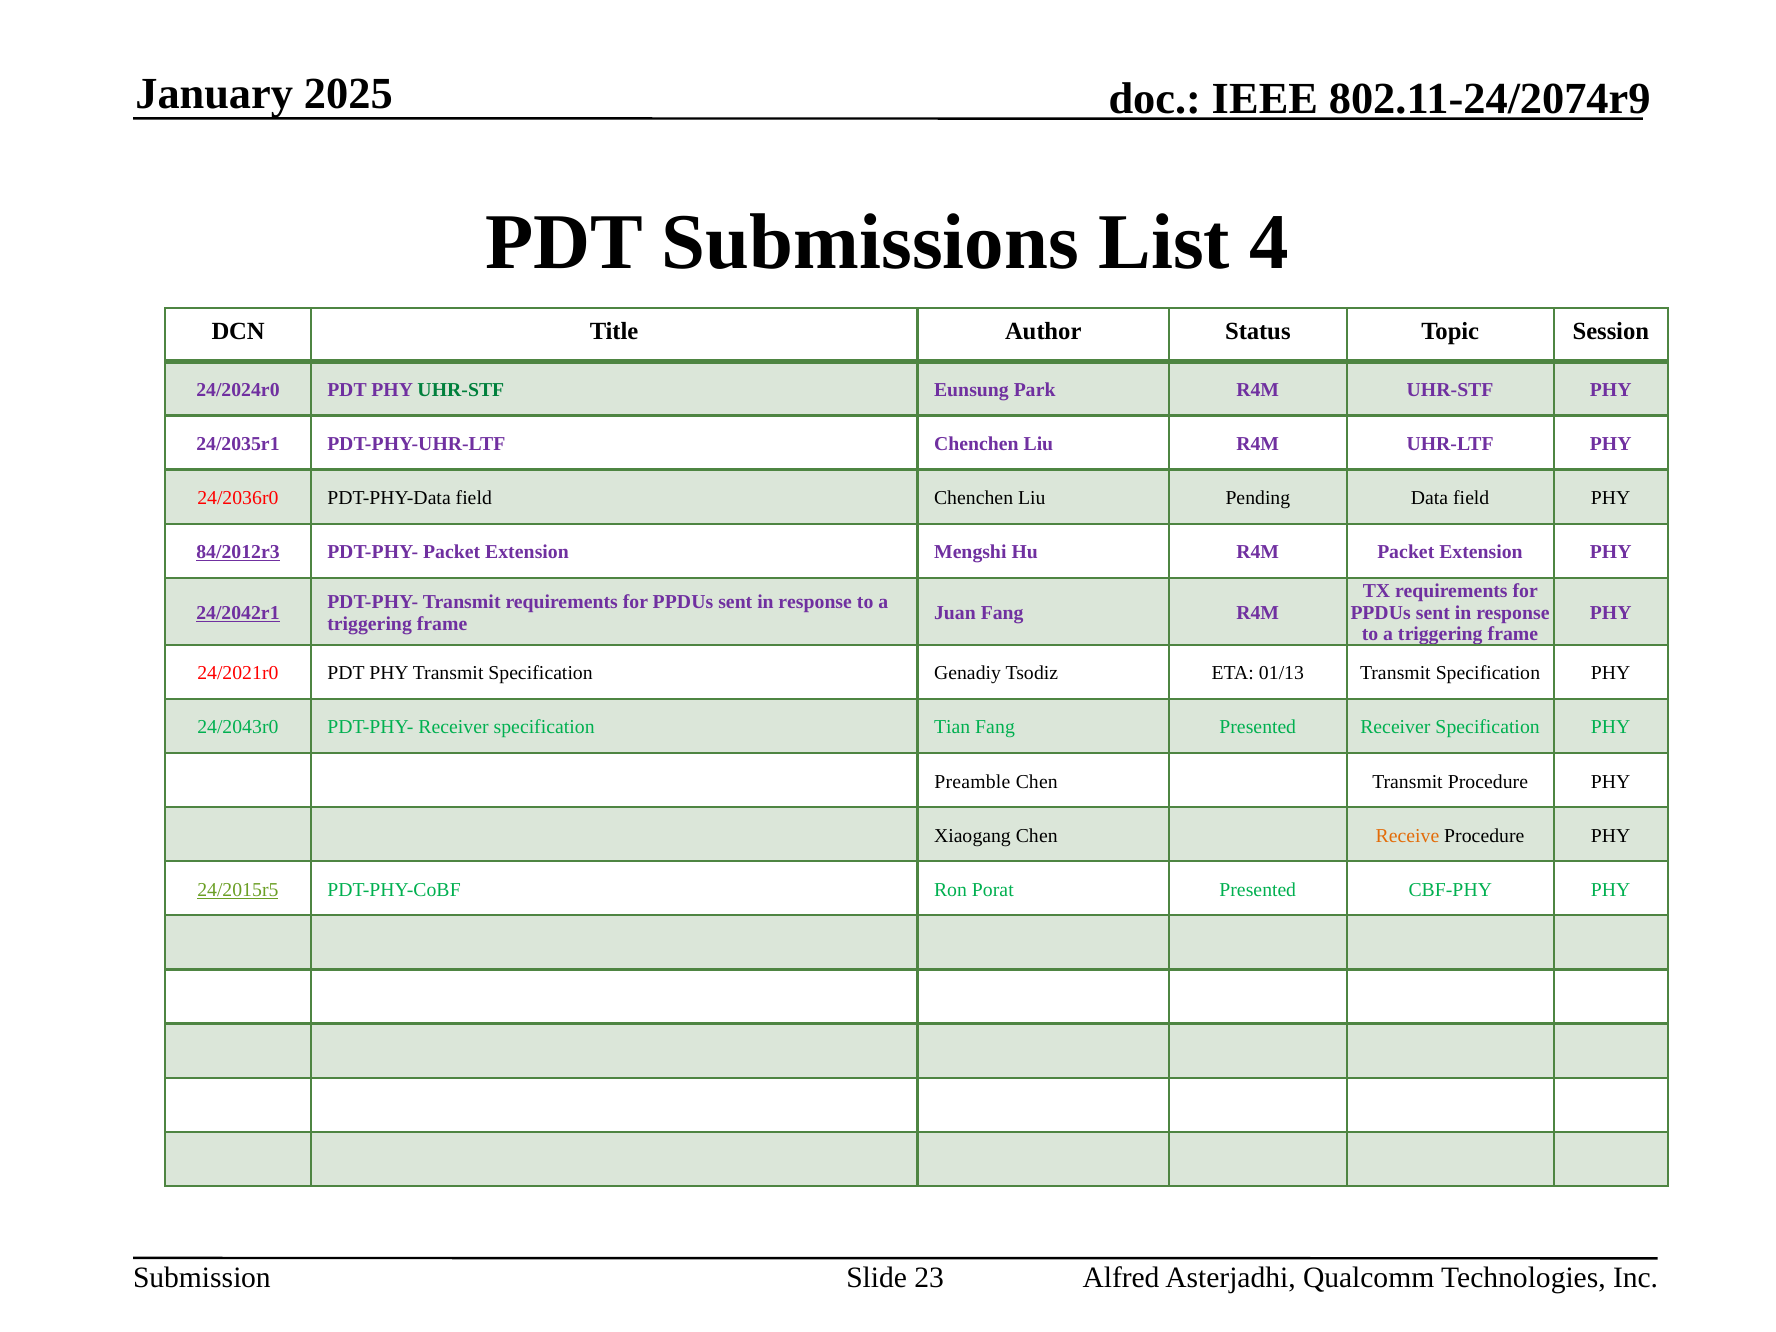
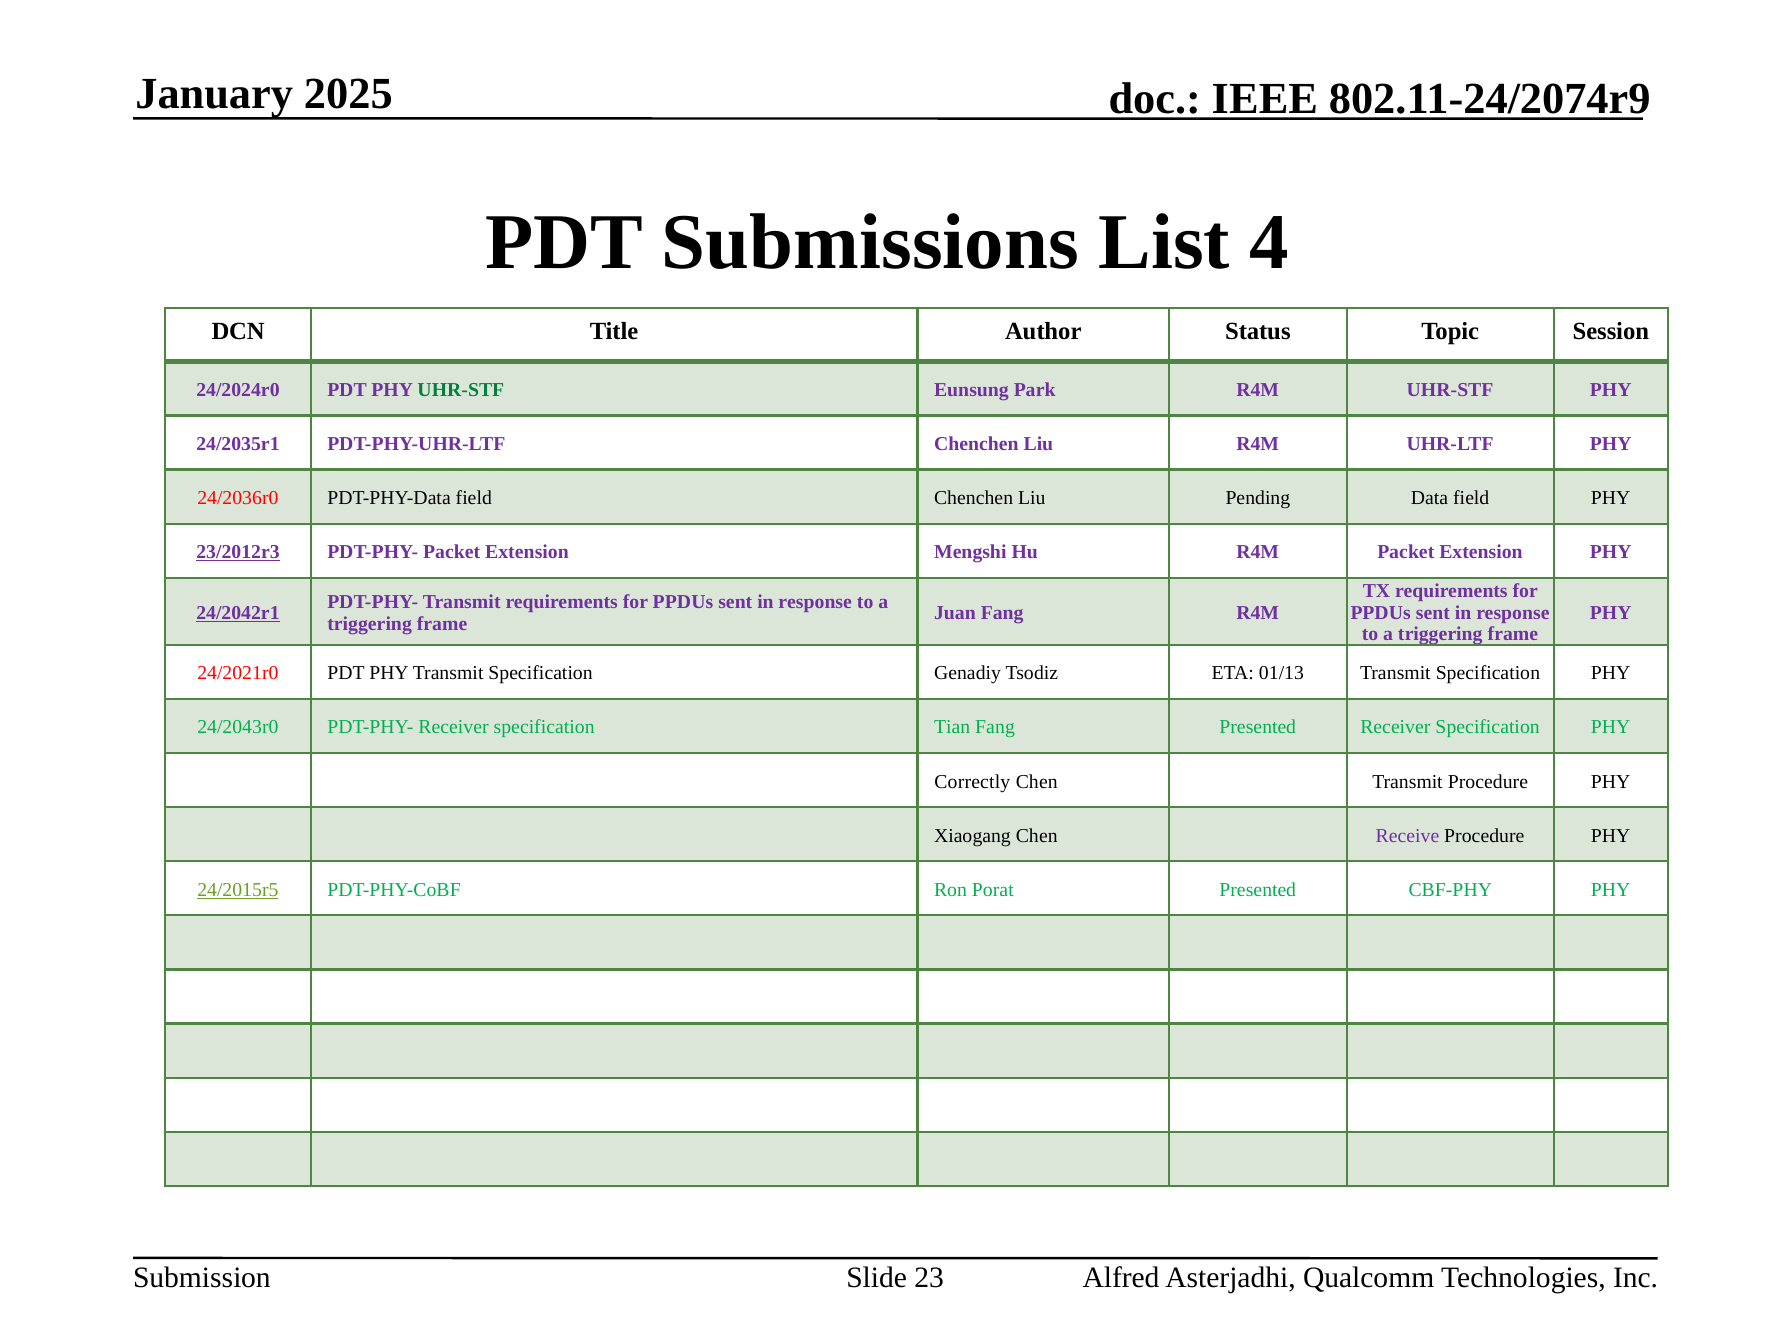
84/2012r3: 84/2012r3 -> 23/2012r3
Preamble: Preamble -> Correctly
Receive colour: orange -> purple
